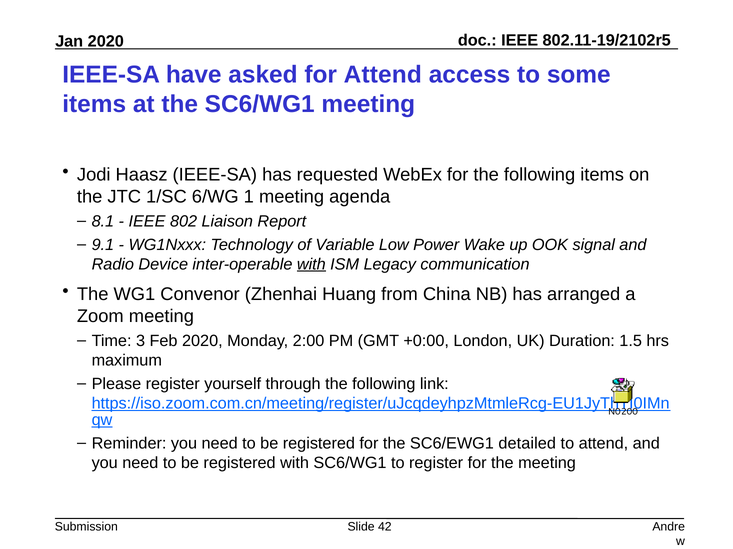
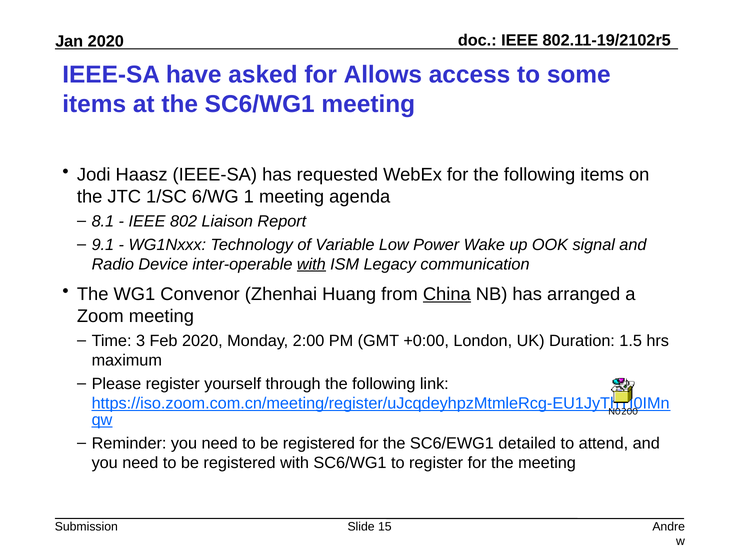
for Attend: Attend -> Allows
China underline: none -> present
42: 42 -> 15
